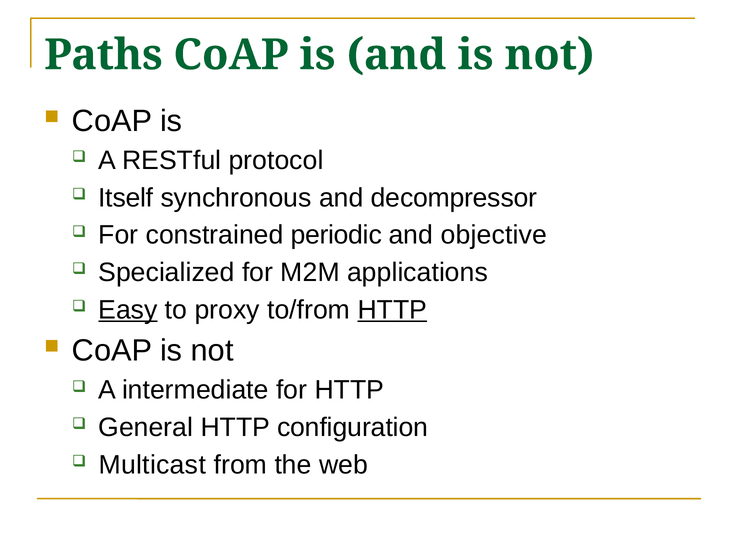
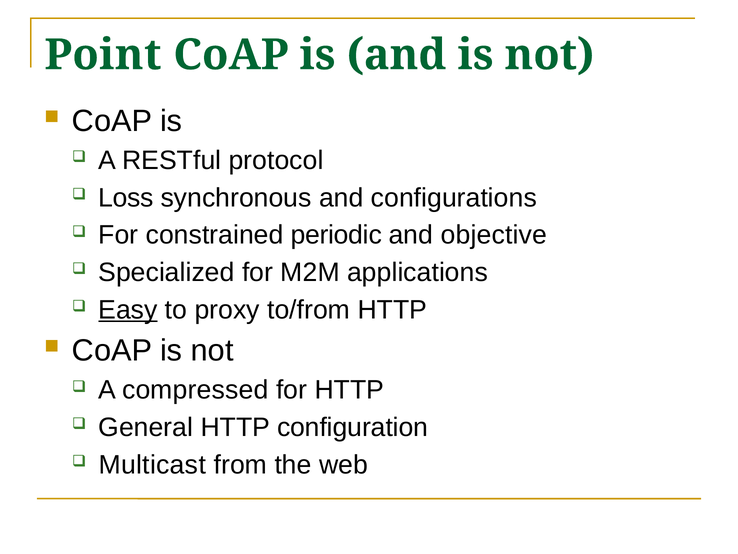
Paths: Paths -> Point
Itself: Itself -> Loss
decompressor: decompressor -> configurations
HTTP at (392, 309) underline: present -> none
intermediate: intermediate -> compressed
